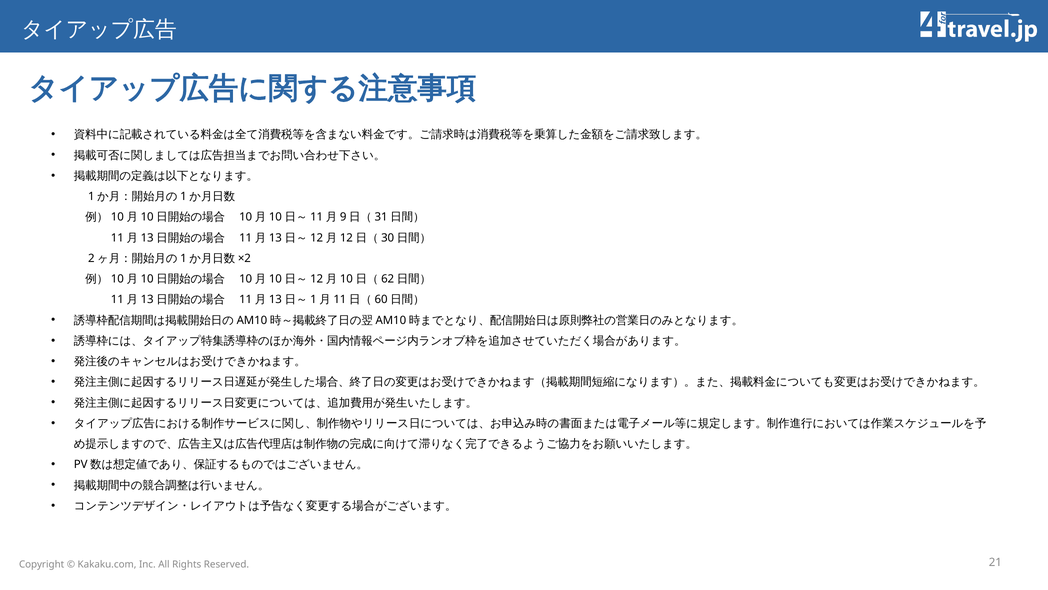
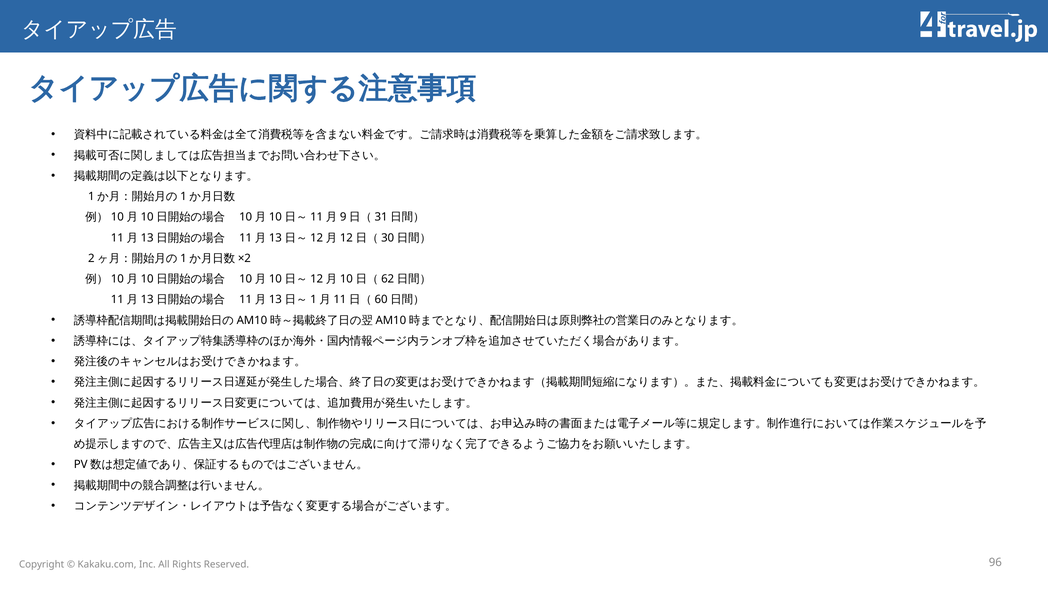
21: 21 -> 96
